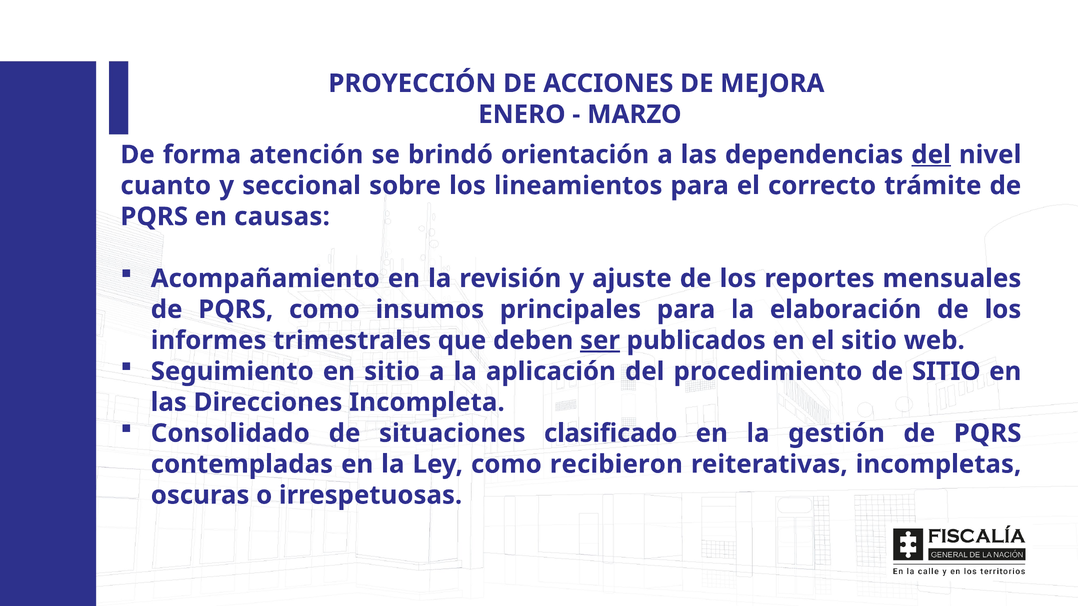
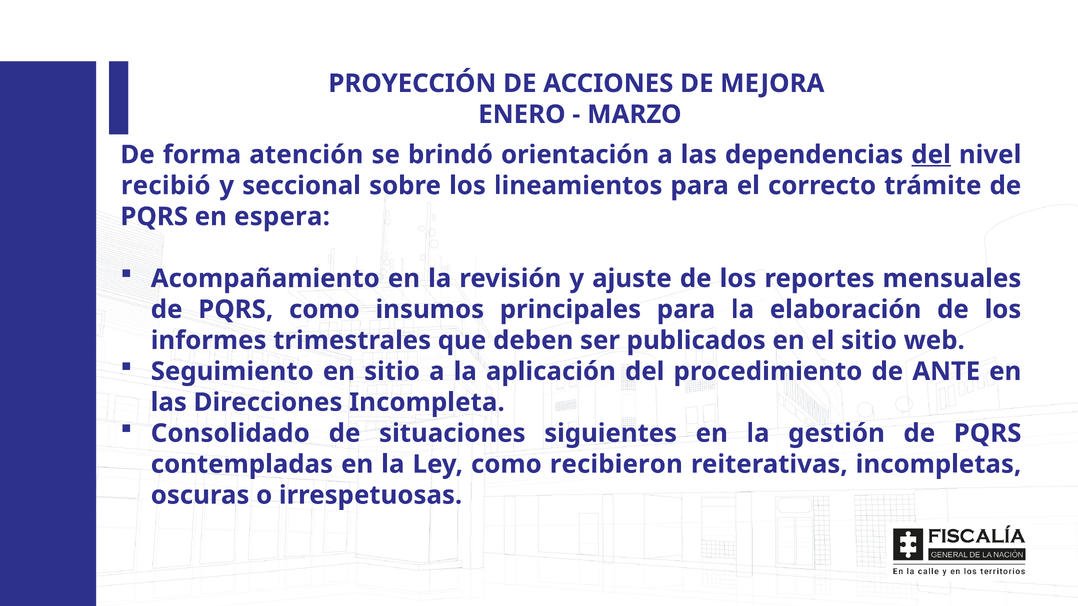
cuanto: cuanto -> recibió
causas: causas -> espera
ser underline: present -> none
de SITIO: SITIO -> ANTE
clasificado: clasificado -> siguientes
